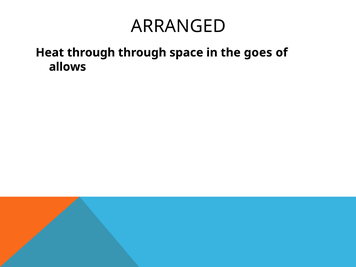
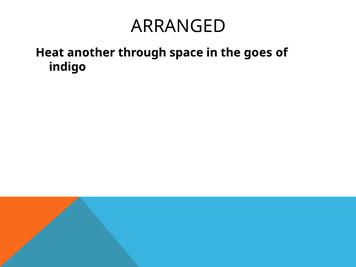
Heat through: through -> another
allows: allows -> indigo
